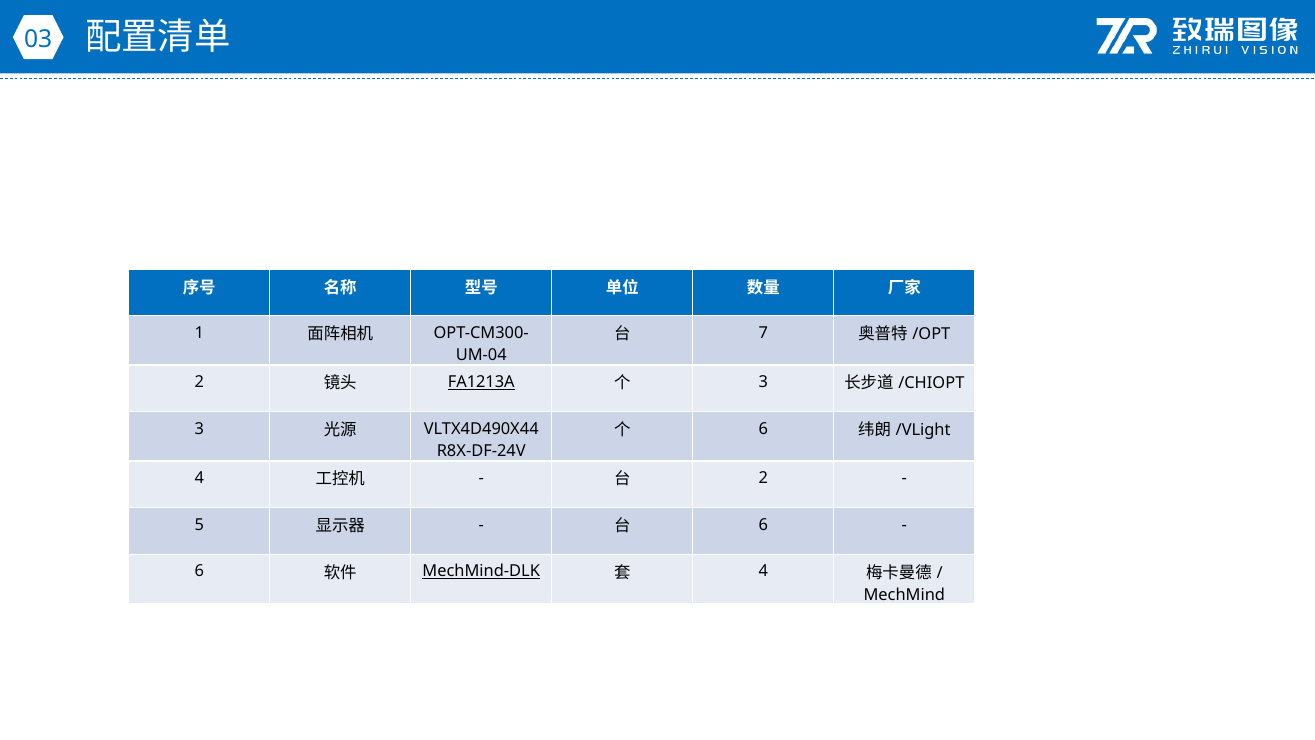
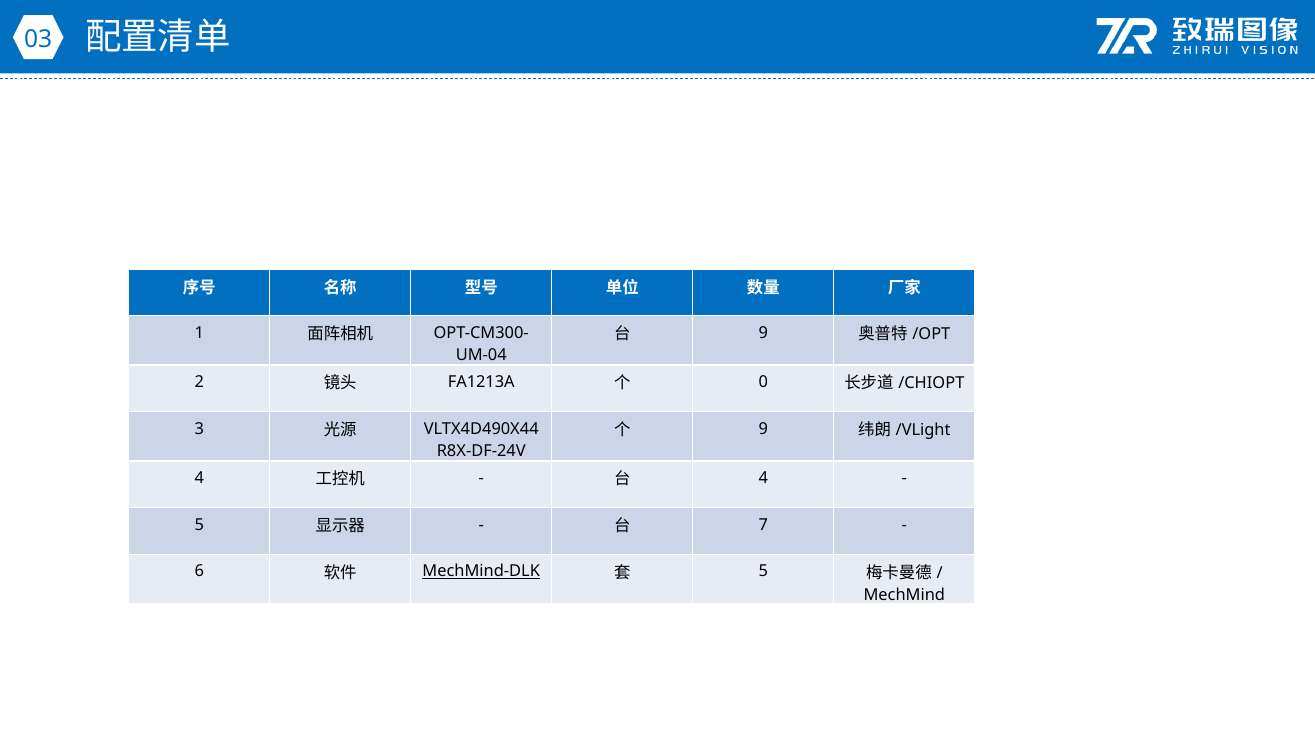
7 at (763, 333): 7 -> 9
FA1213A underline: present -> none
3 at (763, 382): 3 -> 0
6 at (763, 429): 6 -> 9
2 at (763, 478): 2 -> 4
6 at (763, 524): 6 -> 7
4 at (763, 571): 4 -> 5
